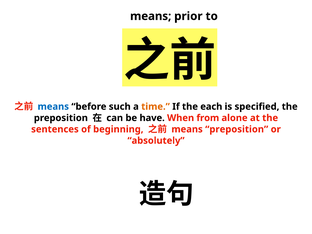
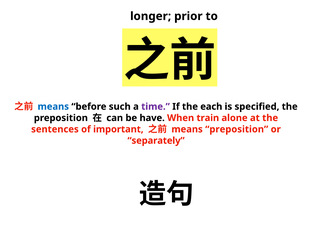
means at (151, 16): means -> longer
time colour: orange -> purple
from: from -> train
beginning: beginning -> important
absolutely: absolutely -> separately
